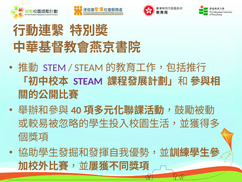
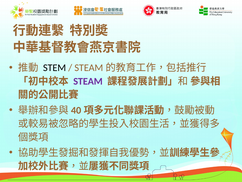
STEM colour: purple -> black
